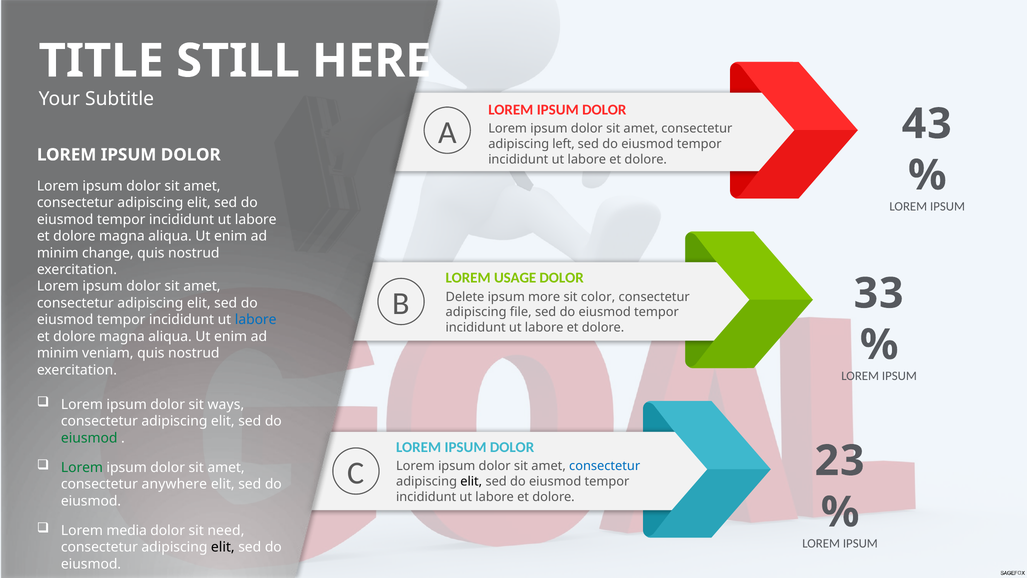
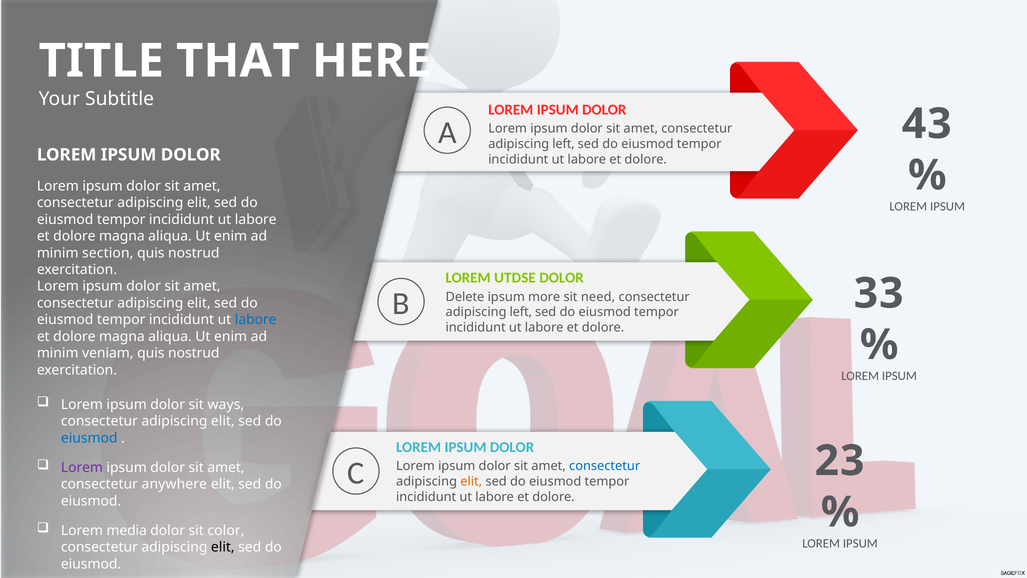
STILL: STILL -> THAT
change: change -> section
USAGE: USAGE -> UTDSE
color: color -> need
file at (521, 312): file -> left
eiusmod at (89, 438) colour: green -> blue
Lorem at (82, 467) colour: green -> purple
elit at (471, 481) colour: black -> orange
need: need -> color
